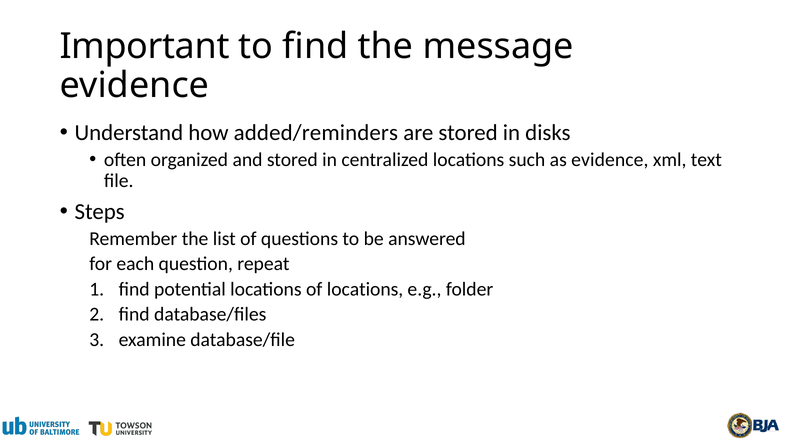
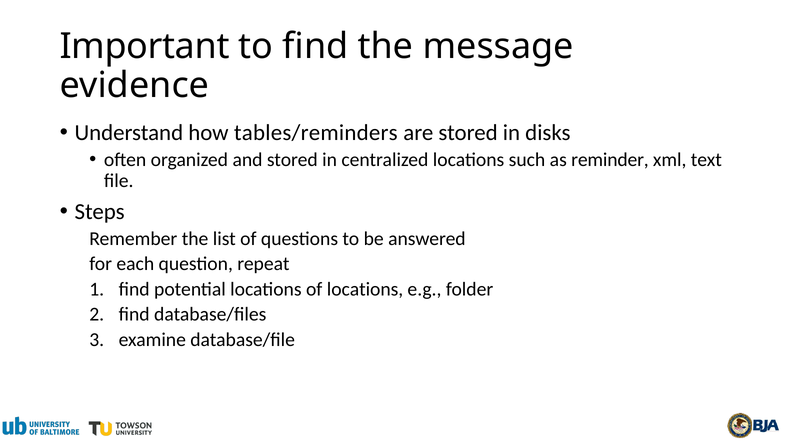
added/reminders: added/reminders -> tables/reminders
as evidence: evidence -> reminder
